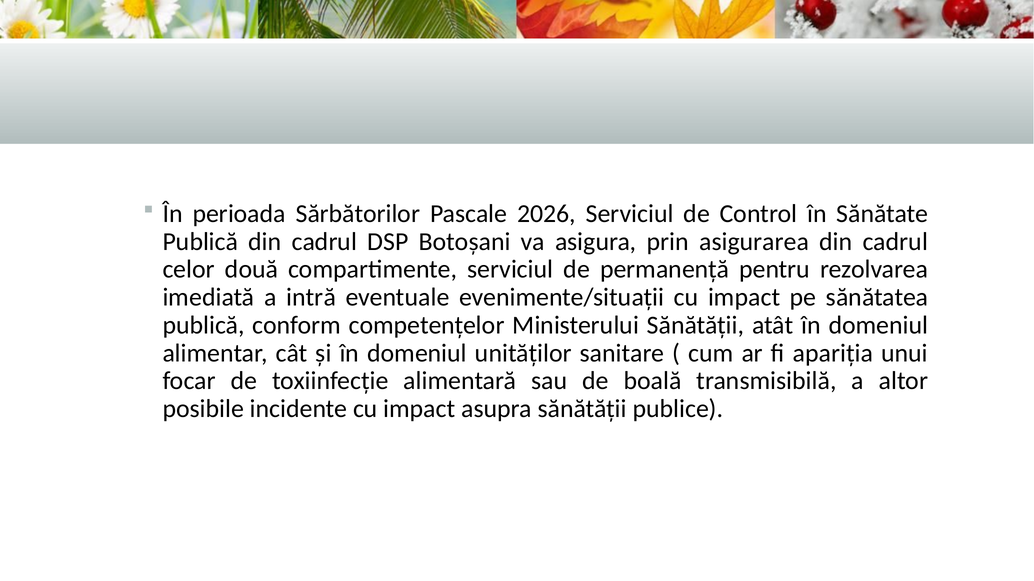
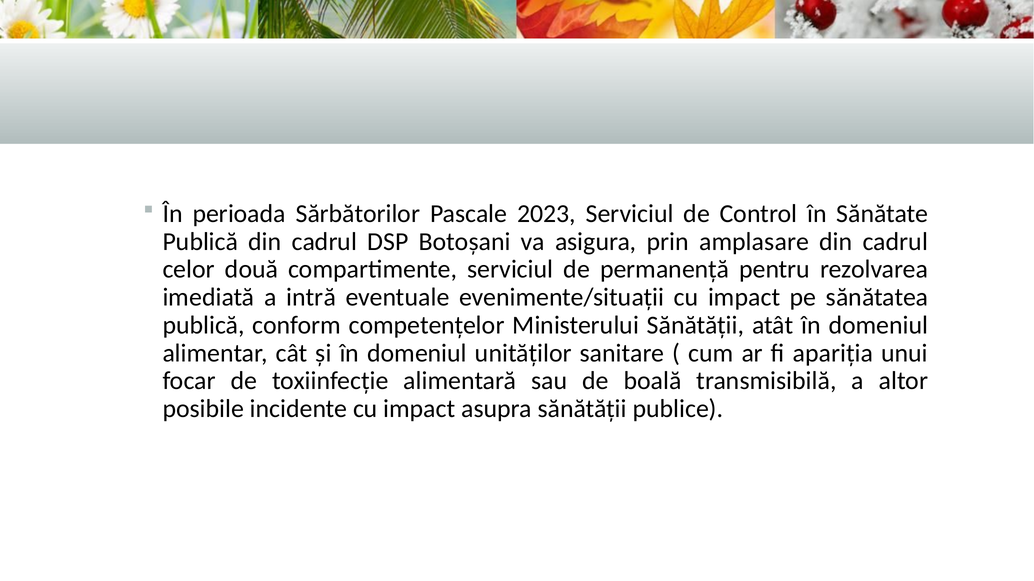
2026: 2026 -> 2023
asigurarea: asigurarea -> amplasare
